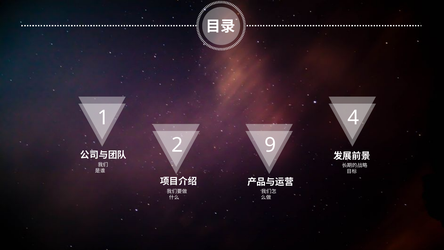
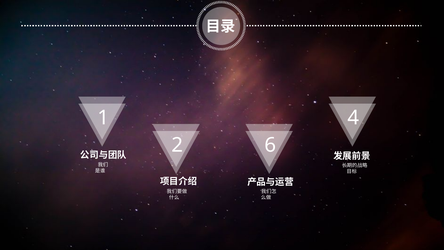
9: 9 -> 6
